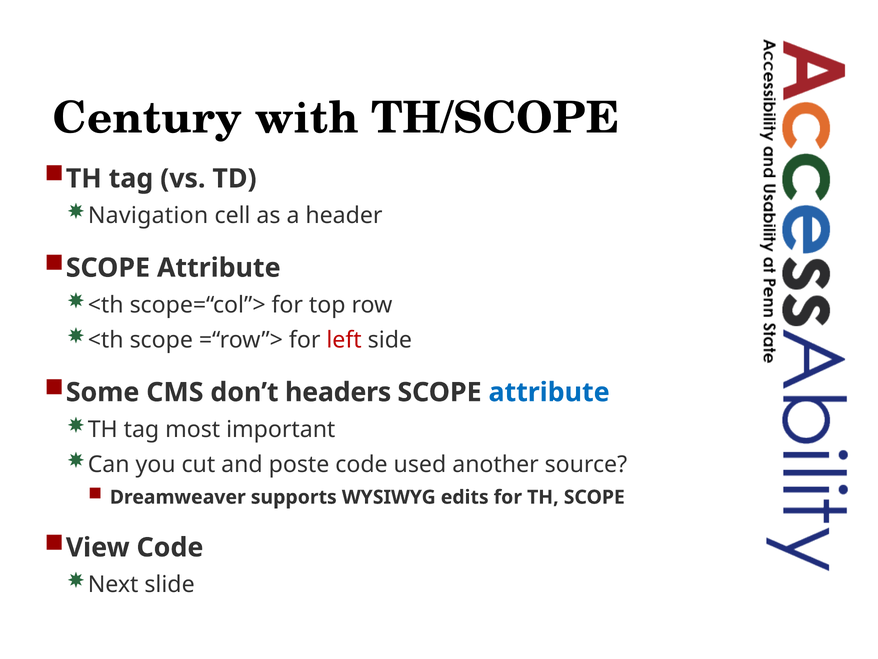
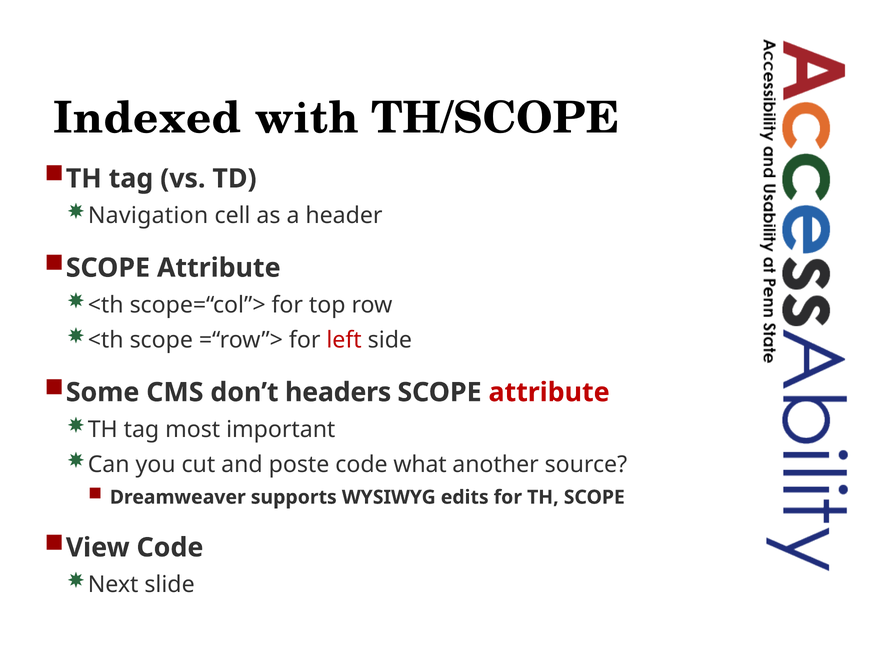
Century: Century -> Indexed
attribute at (549, 392) colour: blue -> red
used: used -> what
